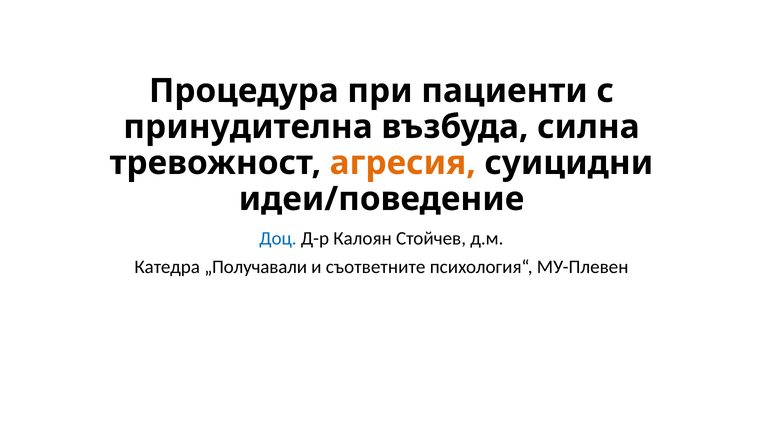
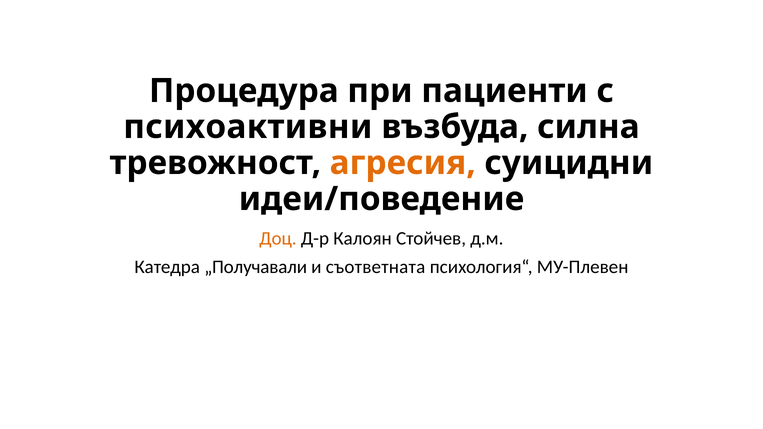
принудителна: принудителна -> психоактивни
Доц colour: blue -> orange
съответните: съответните -> съответната
